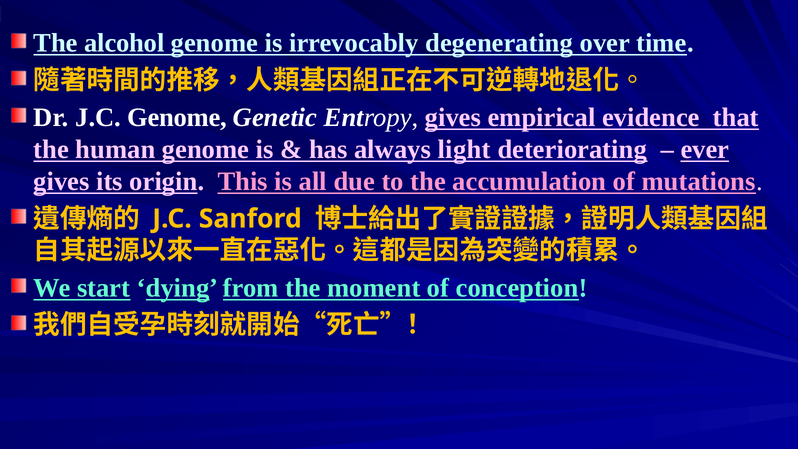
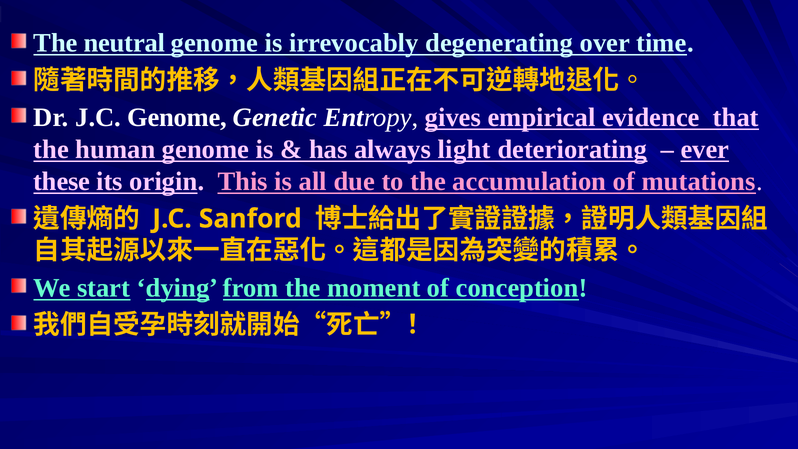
alcohol: alcohol -> neutral
gives at (61, 181): gives -> these
